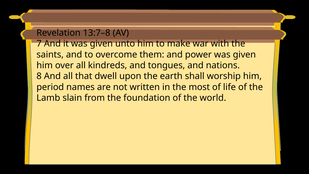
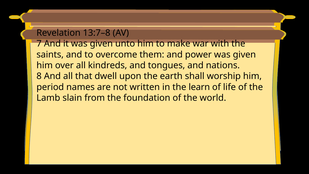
most: most -> learn
